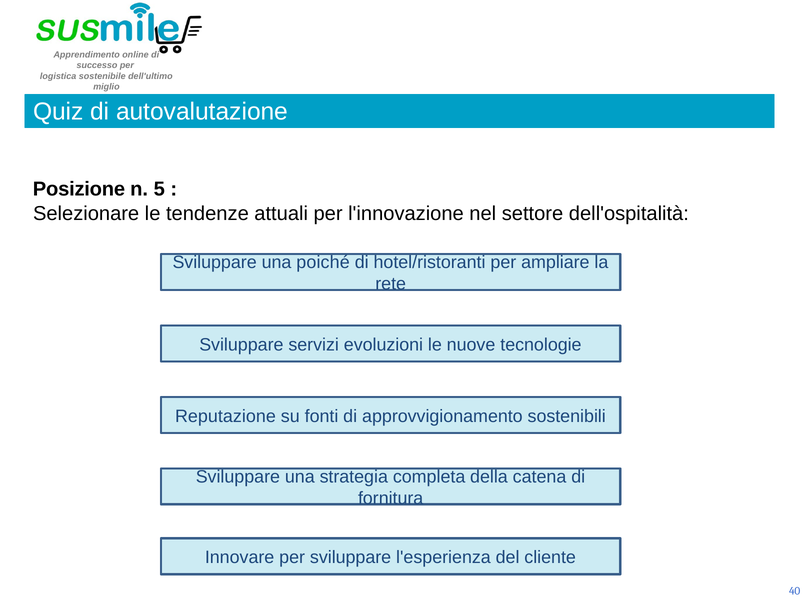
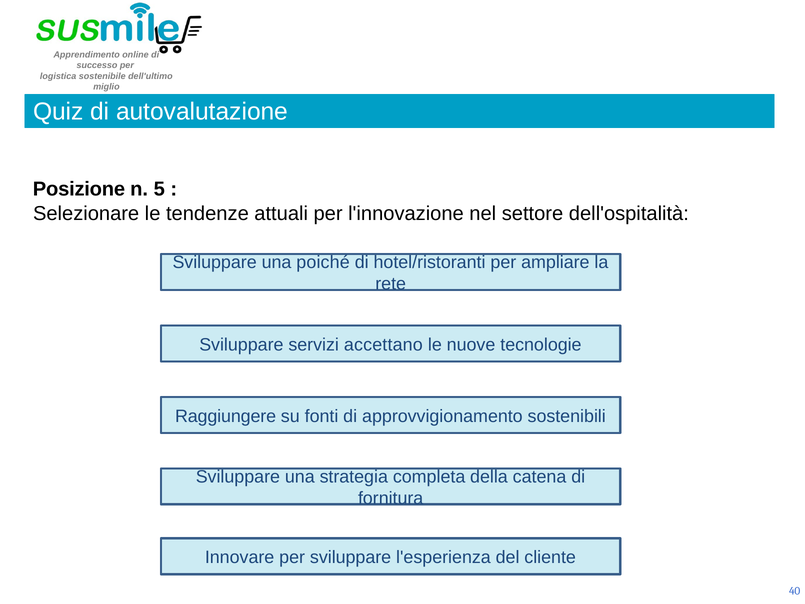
evoluzioni: evoluzioni -> accettano
Reputazione: Reputazione -> Raggiungere
